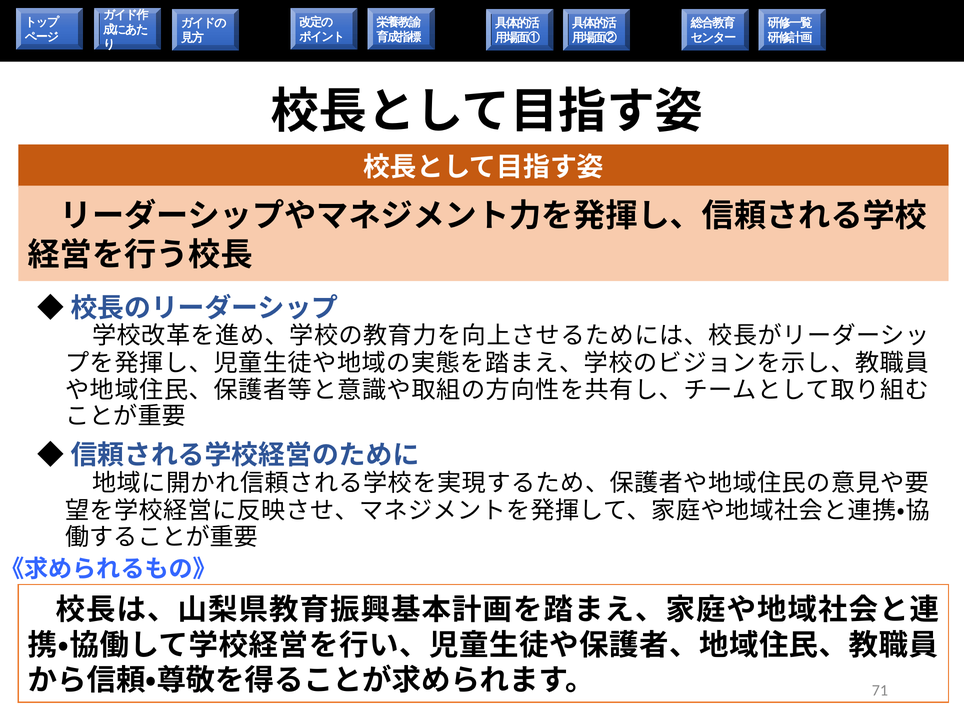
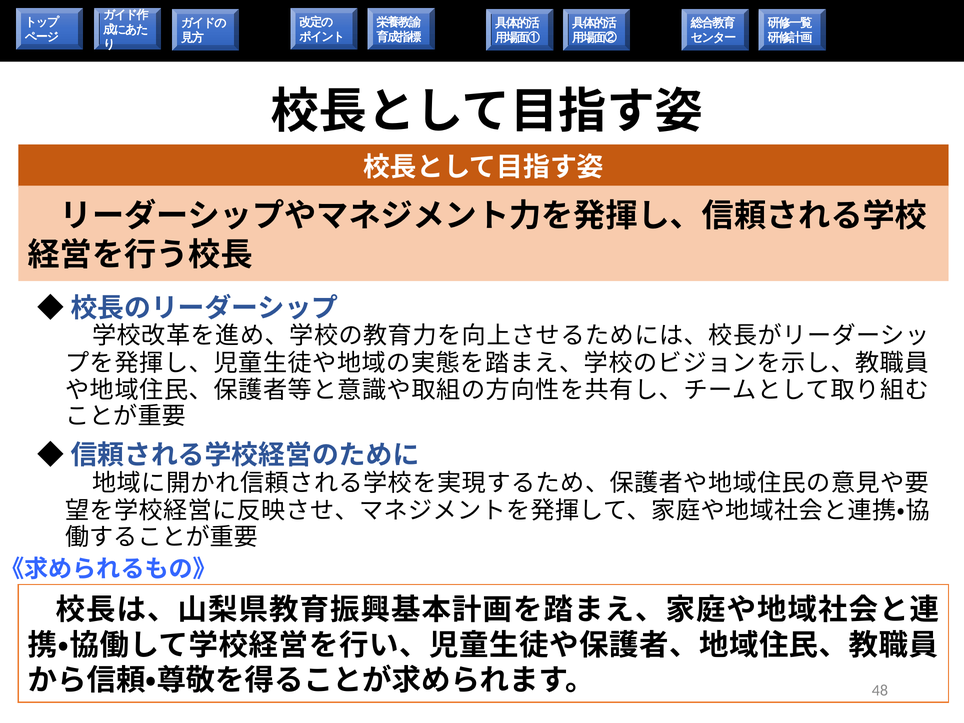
71: 71 -> 48
